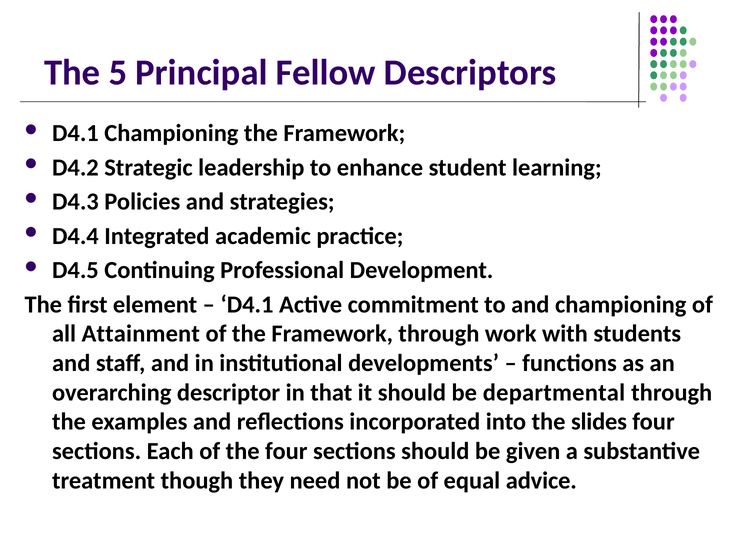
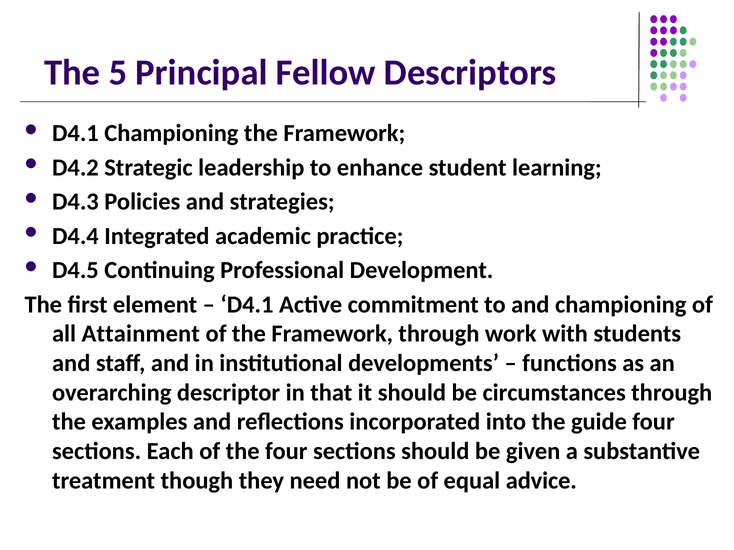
departmental: departmental -> circumstances
slides: slides -> guide
